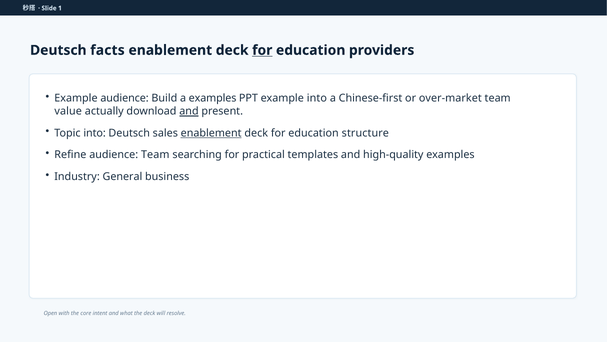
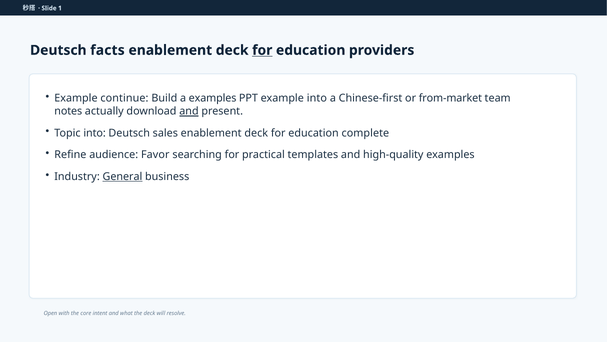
Example audience: audience -> continue
over-market: over-market -> from-market
value: value -> notes
enablement at (211, 133) underline: present -> none
structure: structure -> complete
audience Team: Team -> Favor
General underline: none -> present
